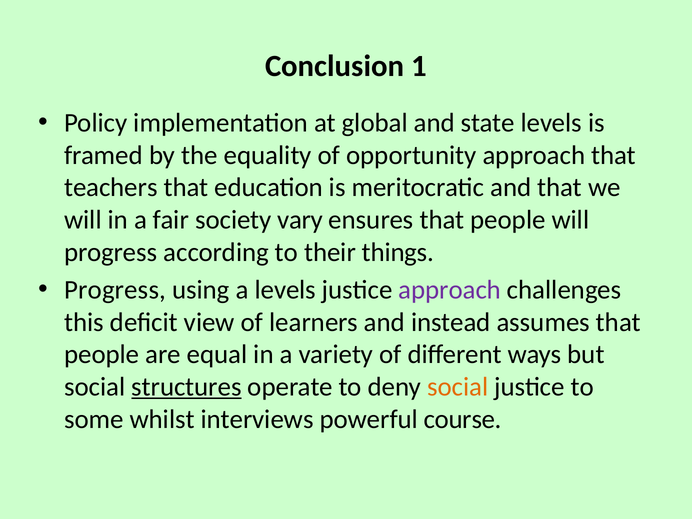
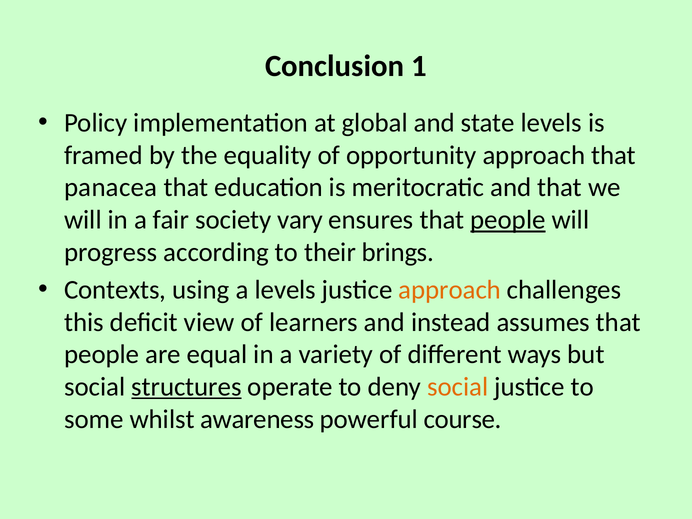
teachers: teachers -> panacea
people at (508, 220) underline: none -> present
things: things -> brings
Progress at (115, 290): Progress -> Contexts
approach at (450, 290) colour: purple -> orange
interviews: interviews -> awareness
